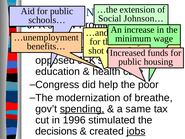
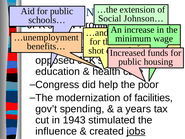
breathe: breathe -> facilities
spending underline: present -> none
same: same -> years
1996: 1996 -> 1943
decisions: decisions -> influence
